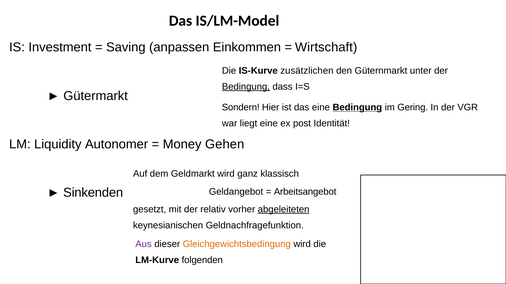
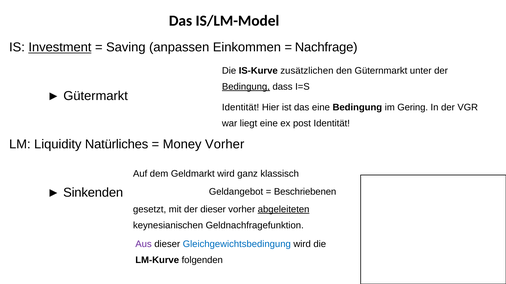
Investment underline: none -> present
Wirtschaft: Wirtschaft -> Nachfrage
Sondern at (241, 108): Sondern -> Identität
Bedingung at (357, 108) underline: present -> none
Autonomer: Autonomer -> Natürliches
Money Gehen: Gehen -> Vorher
Arbeitsangebot: Arbeitsangebot -> Beschriebenen
der relativ: relativ -> dieser
Gleichgewichtsbedingung colour: orange -> blue
